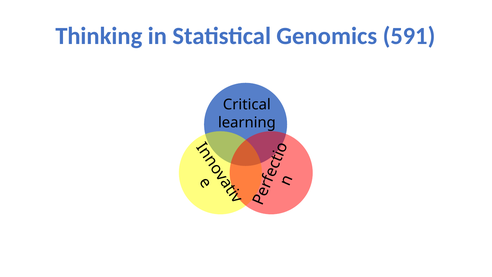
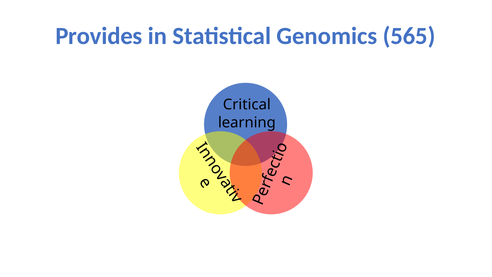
Thinking: Thinking -> Provides
591: 591 -> 565
